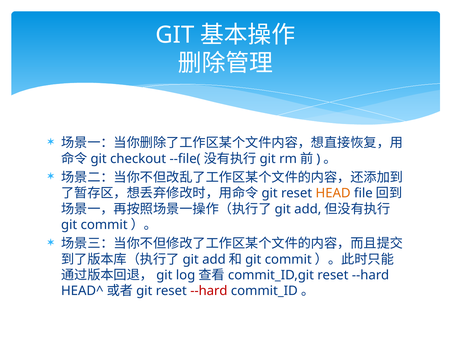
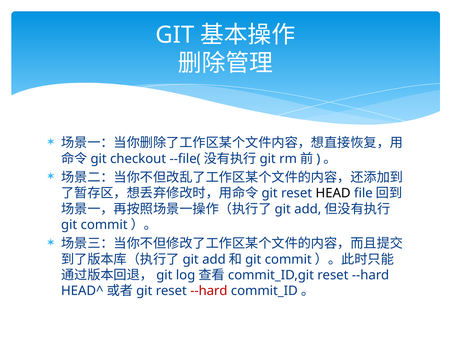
HEAD colour: orange -> black
